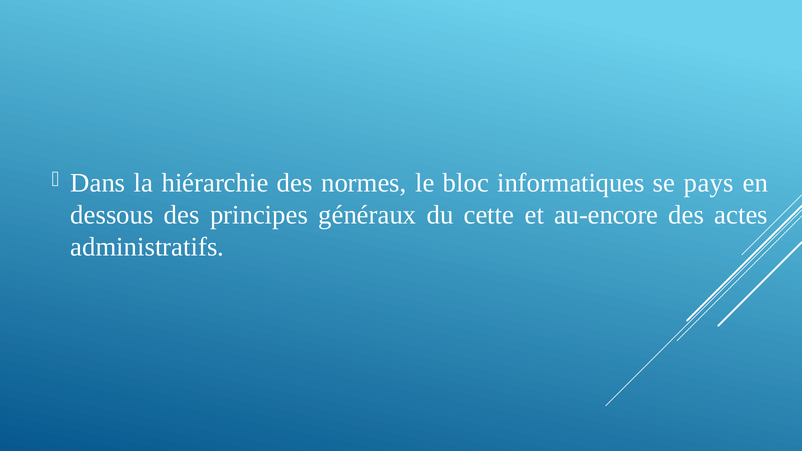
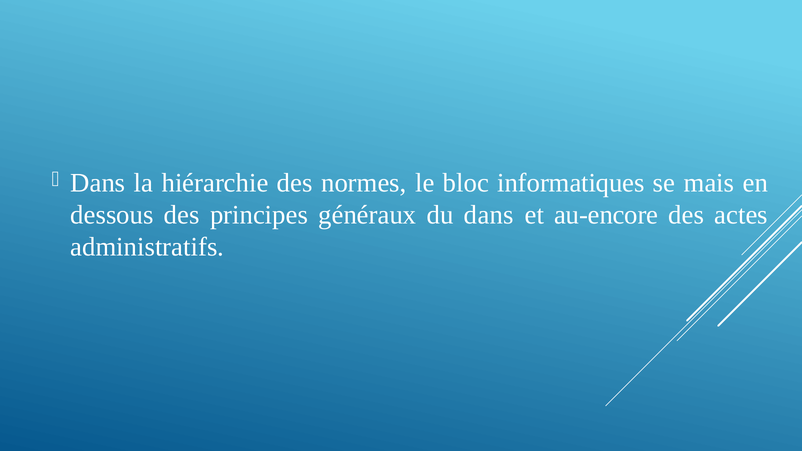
pays: pays -> mais
du cette: cette -> dans
